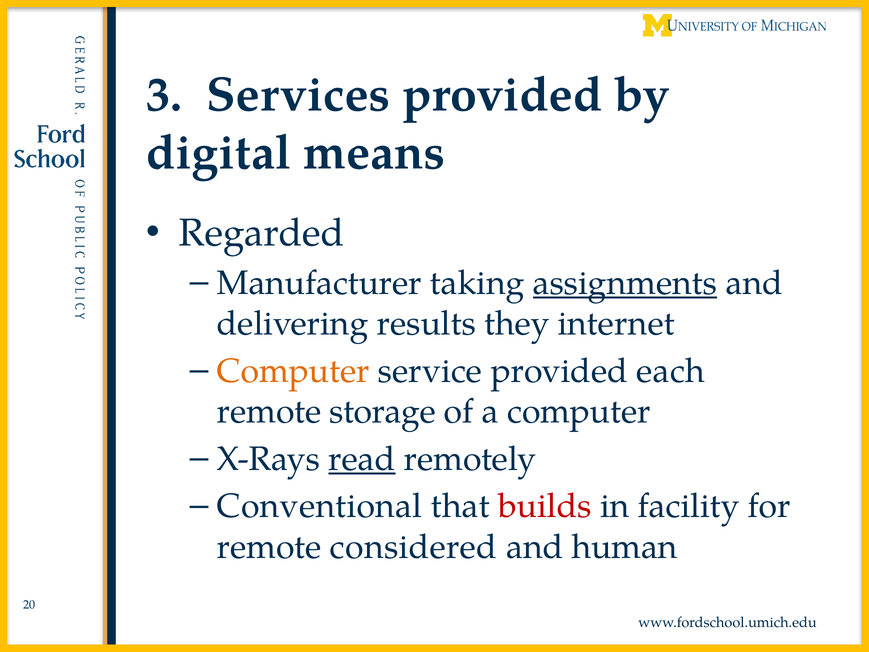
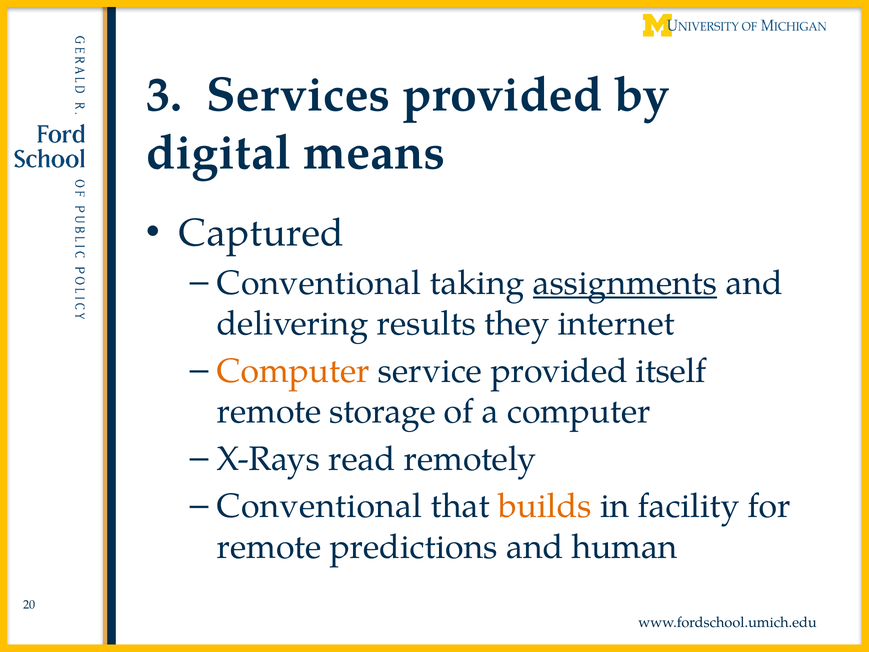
Regarded: Regarded -> Captured
Manufacturer at (319, 283): Manufacturer -> Conventional
each: each -> itself
read underline: present -> none
builds colour: red -> orange
considered: considered -> predictions
